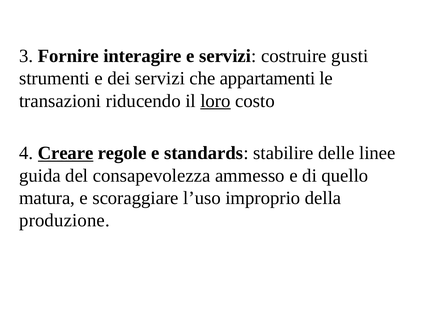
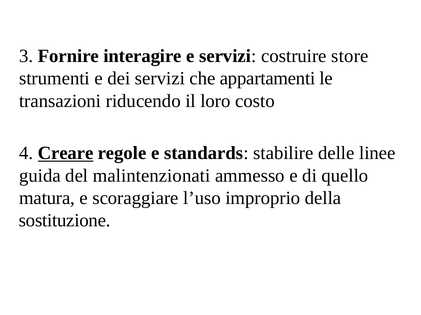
gusti: gusti -> store
loro underline: present -> none
consapevolezza: consapevolezza -> malintenzionati
produzione: produzione -> sostituzione
